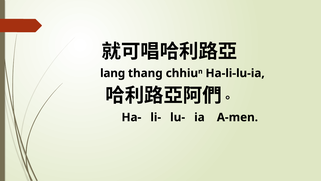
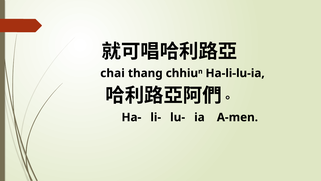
lang: lang -> chai
